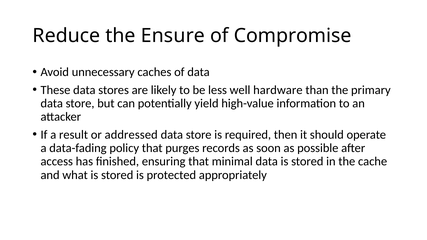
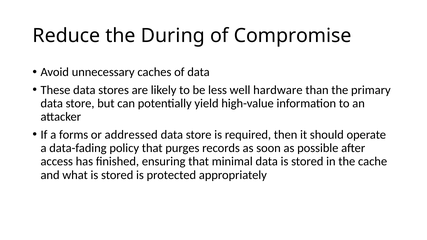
Ensure: Ensure -> During
result: result -> forms
